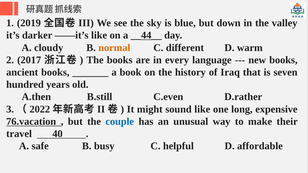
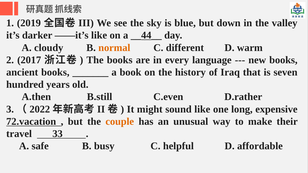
76.vacation: 76.vacation -> 72.vacation
couple colour: blue -> orange
40: 40 -> 33
